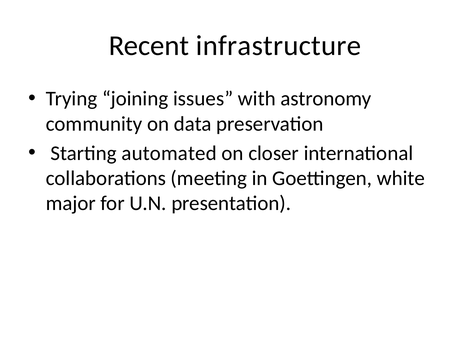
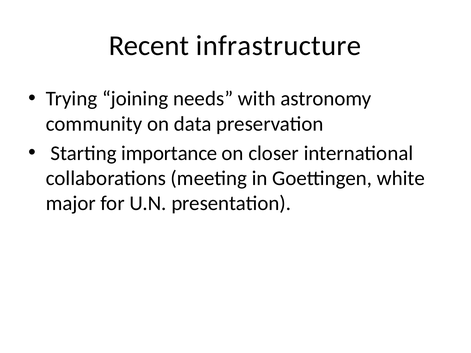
issues: issues -> needs
automated: automated -> importance
